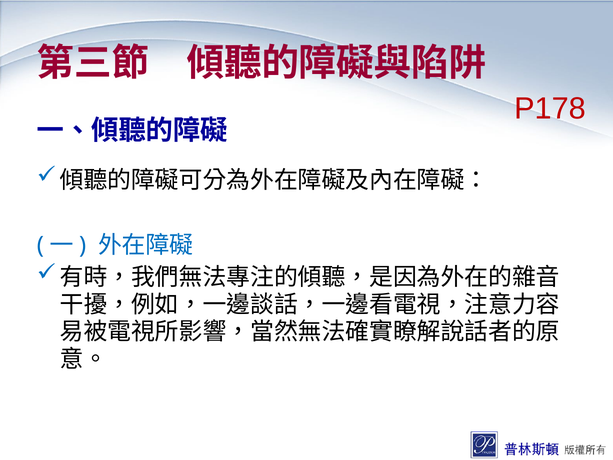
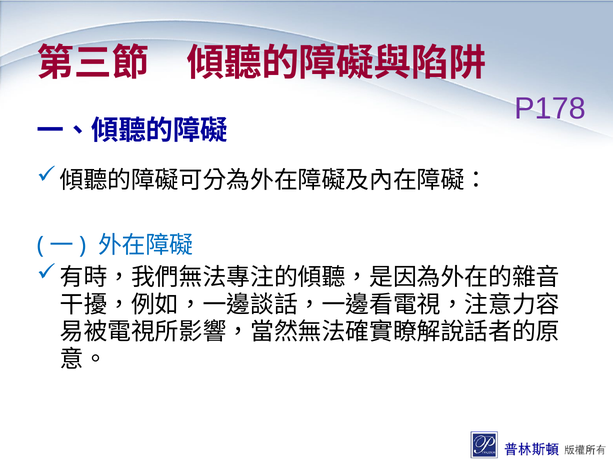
P178 colour: red -> purple
